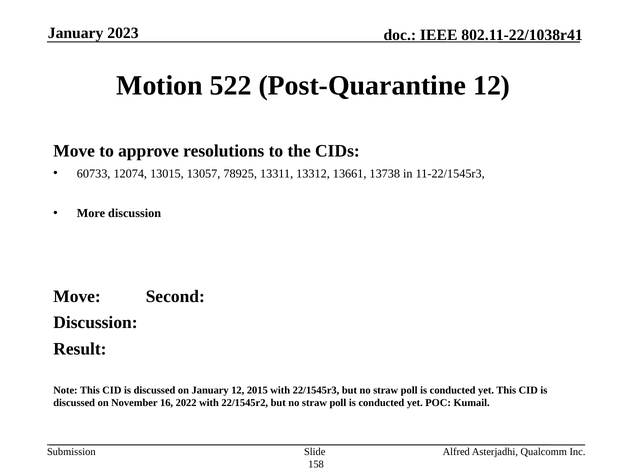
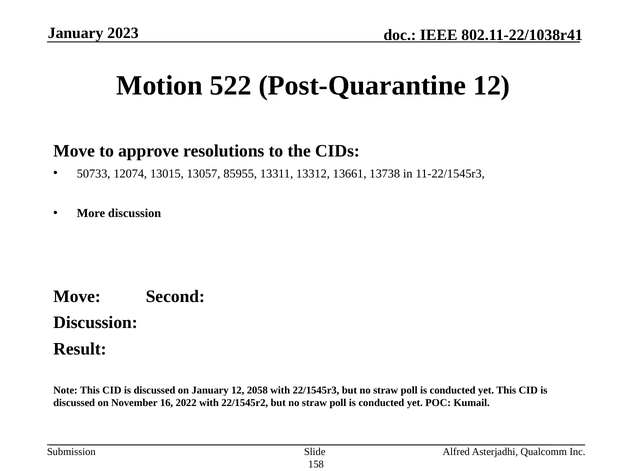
60733: 60733 -> 50733
78925: 78925 -> 85955
2015: 2015 -> 2058
